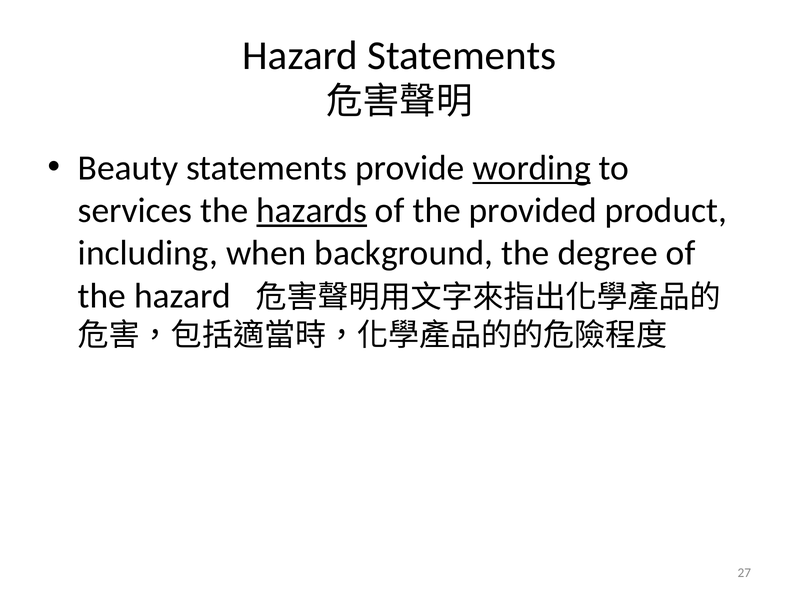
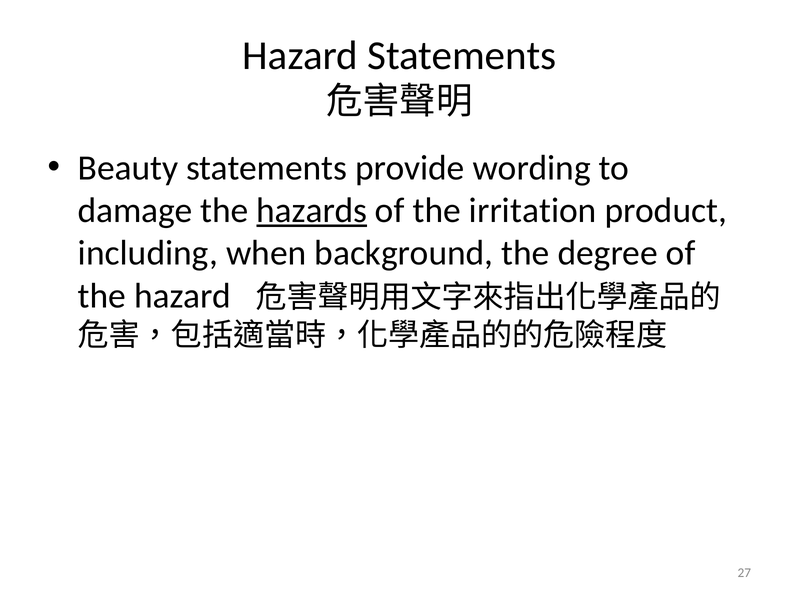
wording underline: present -> none
services: services -> damage
provided: provided -> irritation
